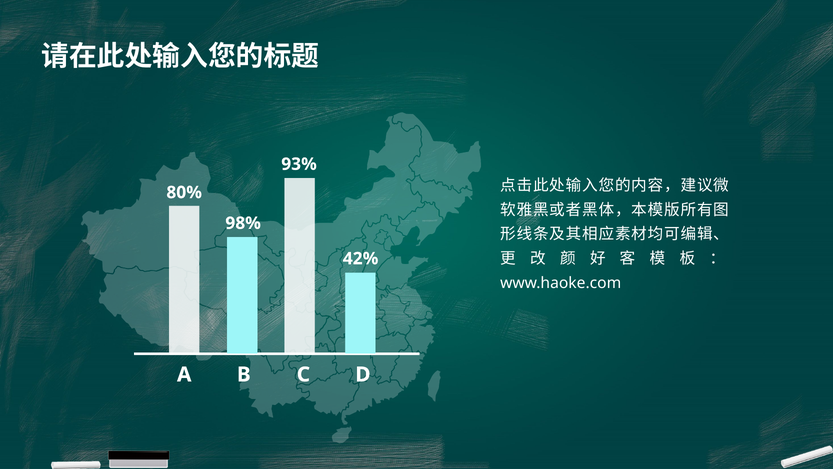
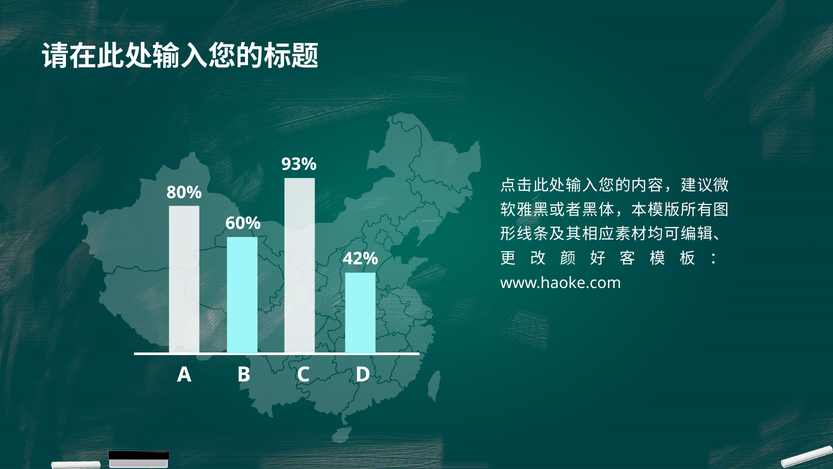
98%: 98% -> 60%
